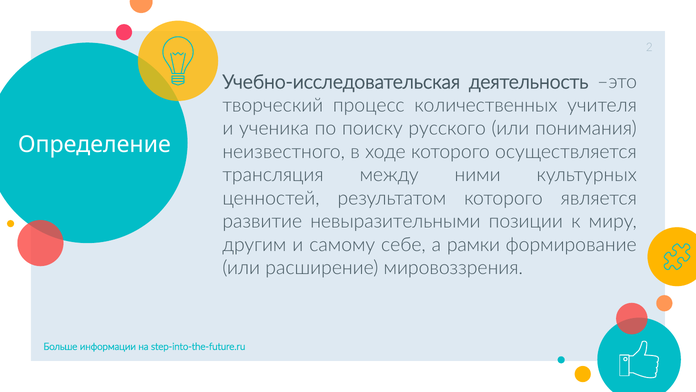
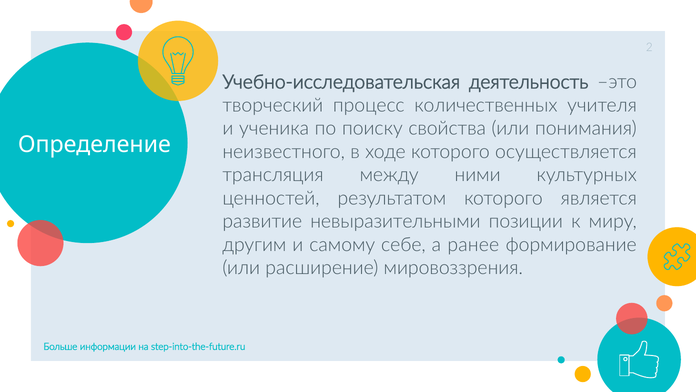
русского: русского -> свойства
рамки: рамки -> ранее
